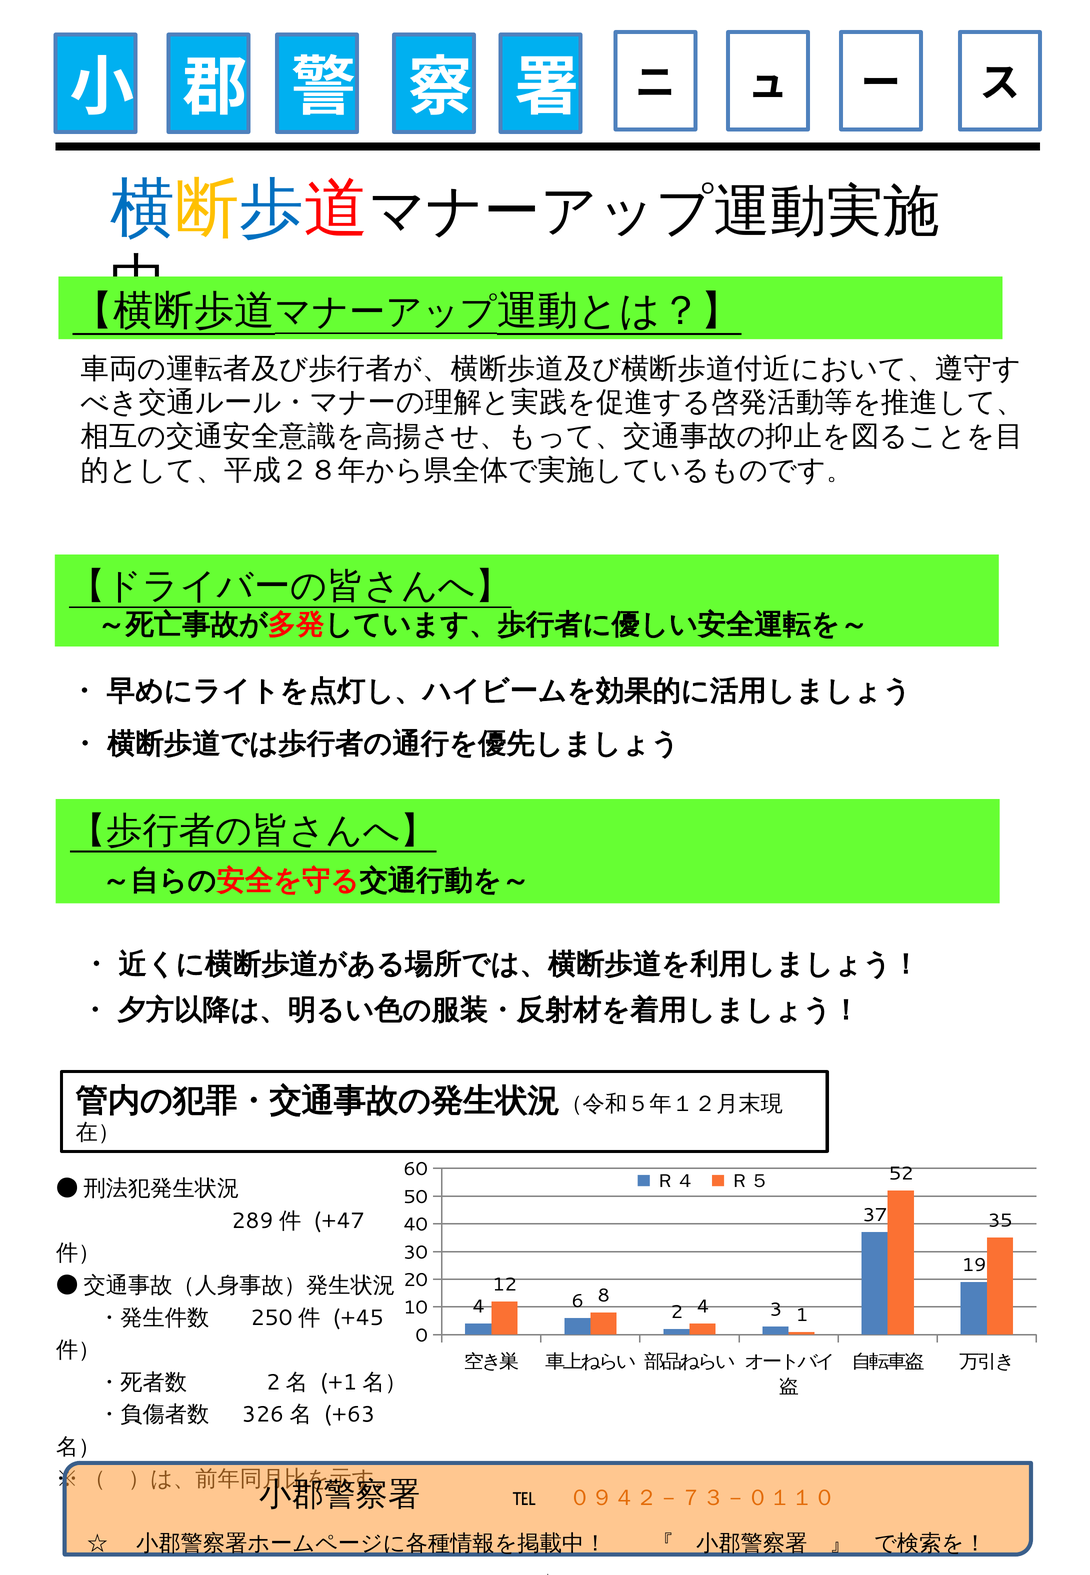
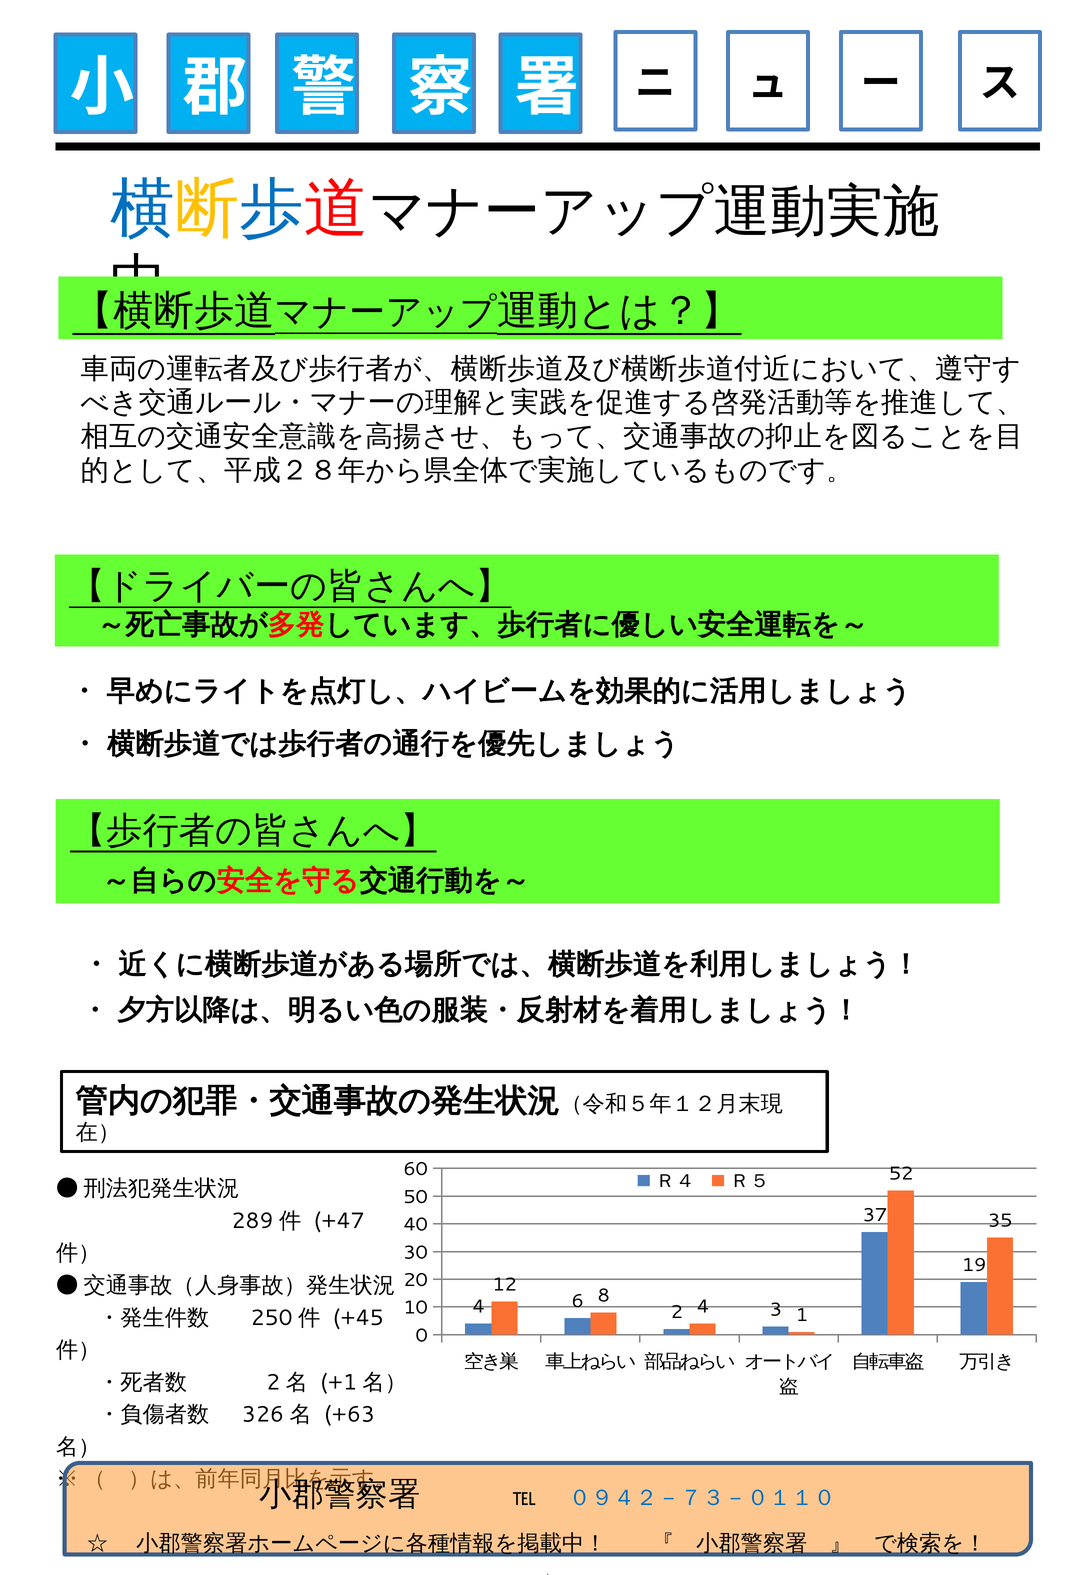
０９４２－７３－０１１０ colour: orange -> blue
